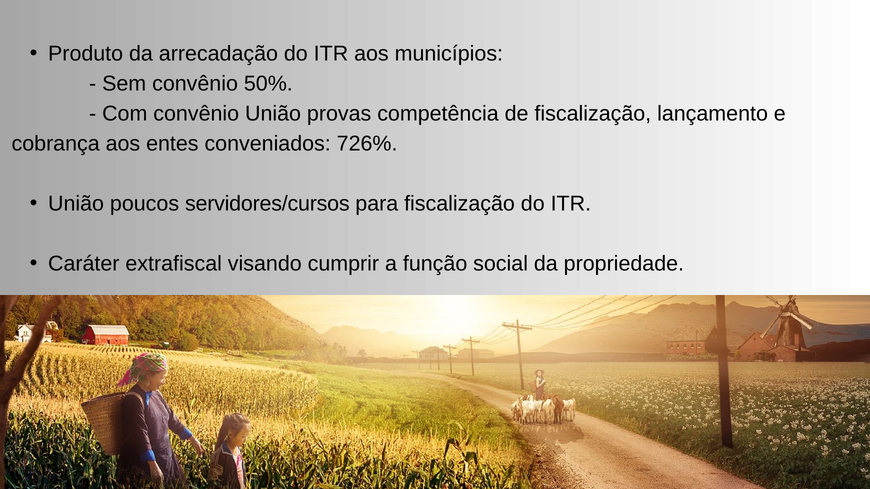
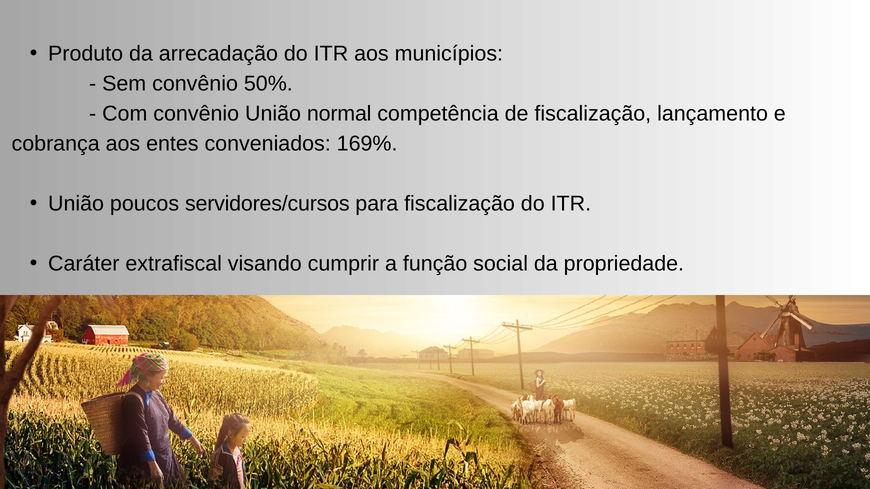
provas: provas -> normal
726%: 726% -> 169%
